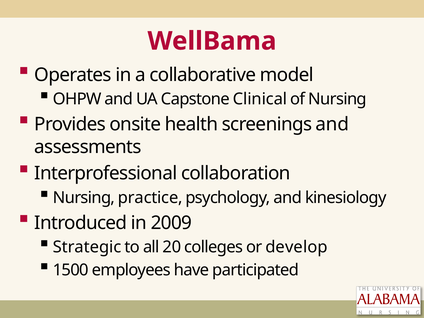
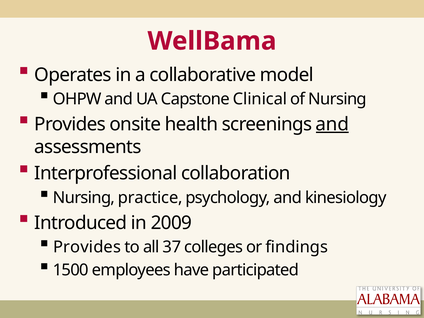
and at (332, 124) underline: none -> present
Strategic at (87, 247): Strategic -> Provides
20: 20 -> 37
develop: develop -> findings
